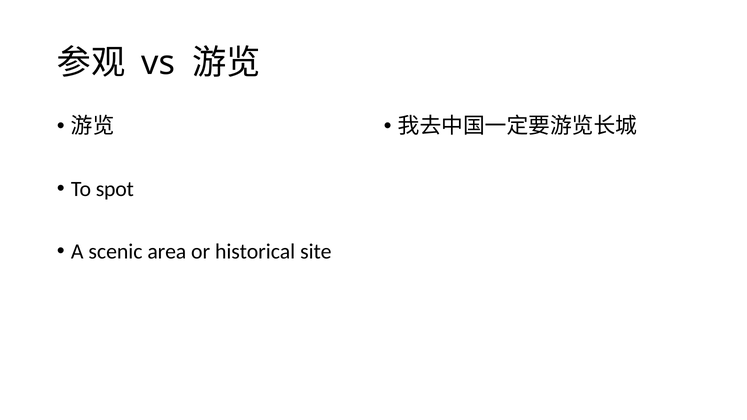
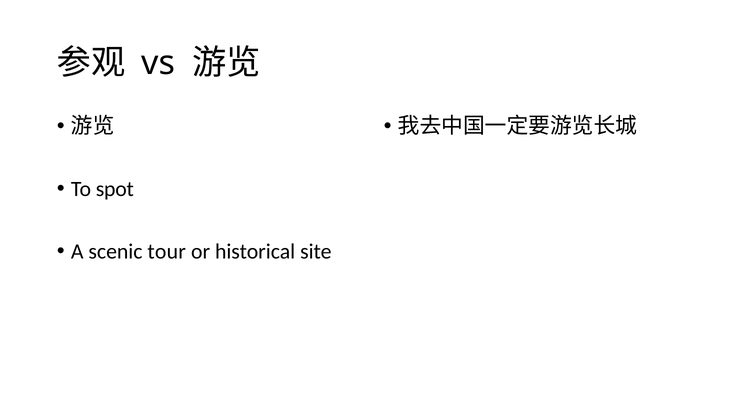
area: area -> tour
